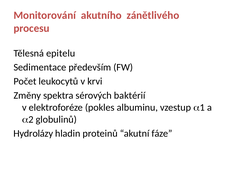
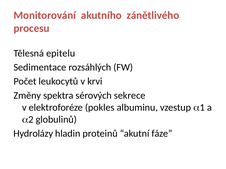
především: především -> rozsáhlých
baktérií: baktérií -> sekrece
